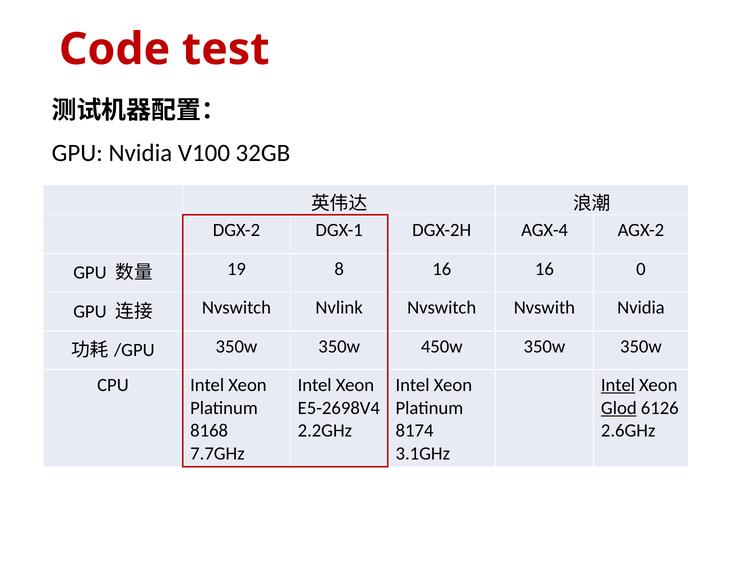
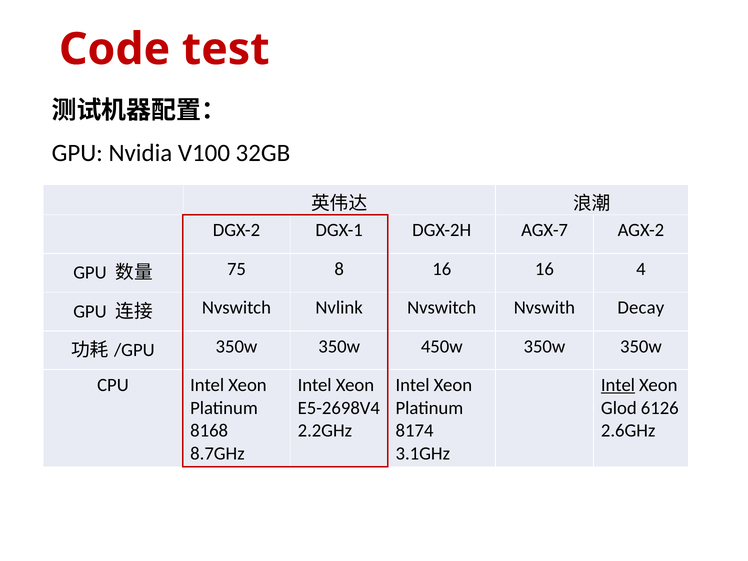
AGX-4: AGX-4 -> AGX-7
19: 19 -> 75
0: 0 -> 4
Nvswith Nvidia: Nvidia -> Decay
Glod underline: present -> none
7.7GHz: 7.7GHz -> 8.7GHz
